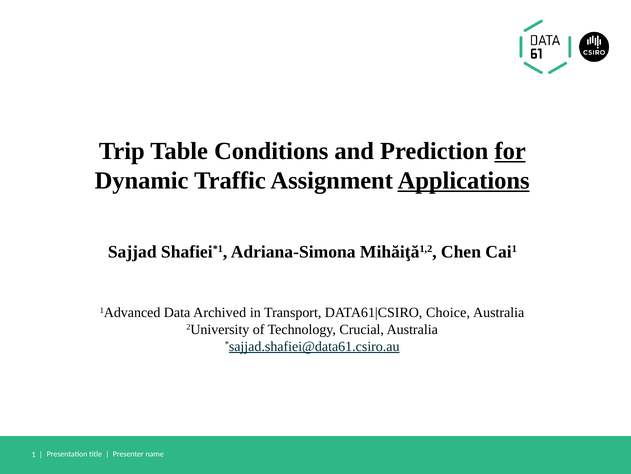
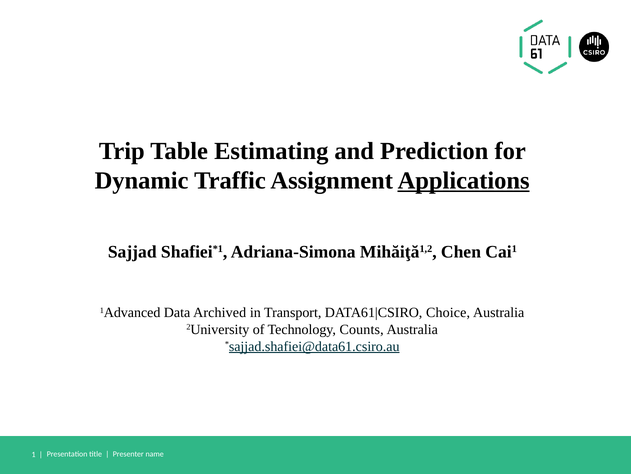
Conditions: Conditions -> Estimating
for underline: present -> none
Crucial: Crucial -> Counts
